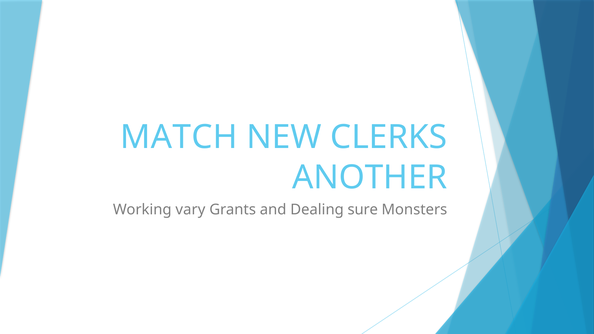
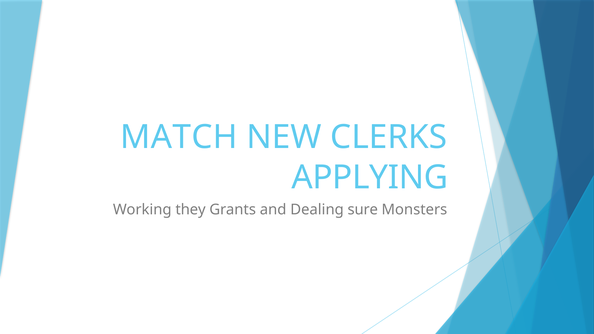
ANOTHER: ANOTHER -> APPLYING
vary: vary -> they
